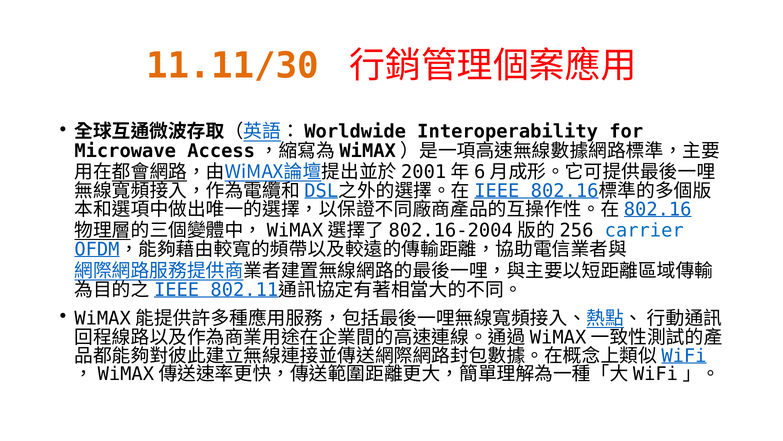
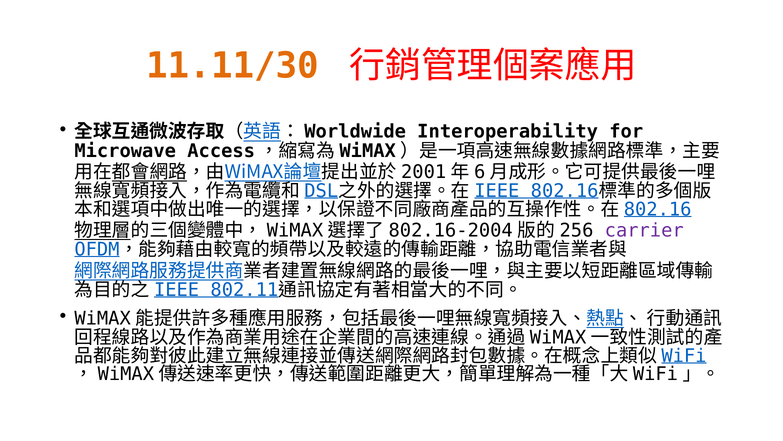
carrier colour: blue -> purple
